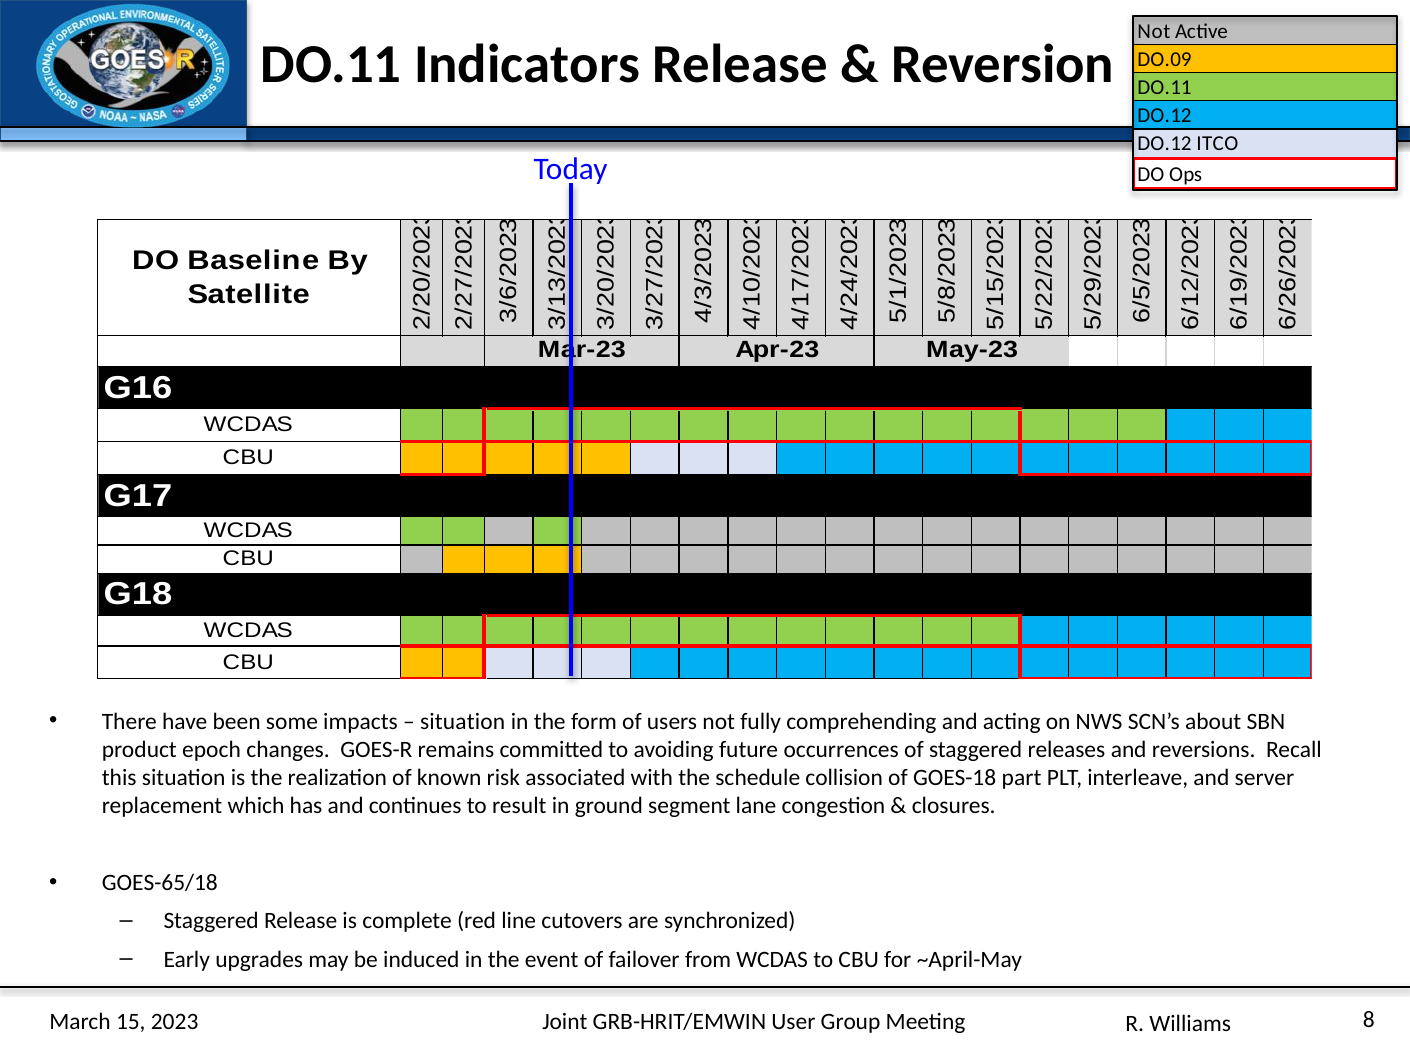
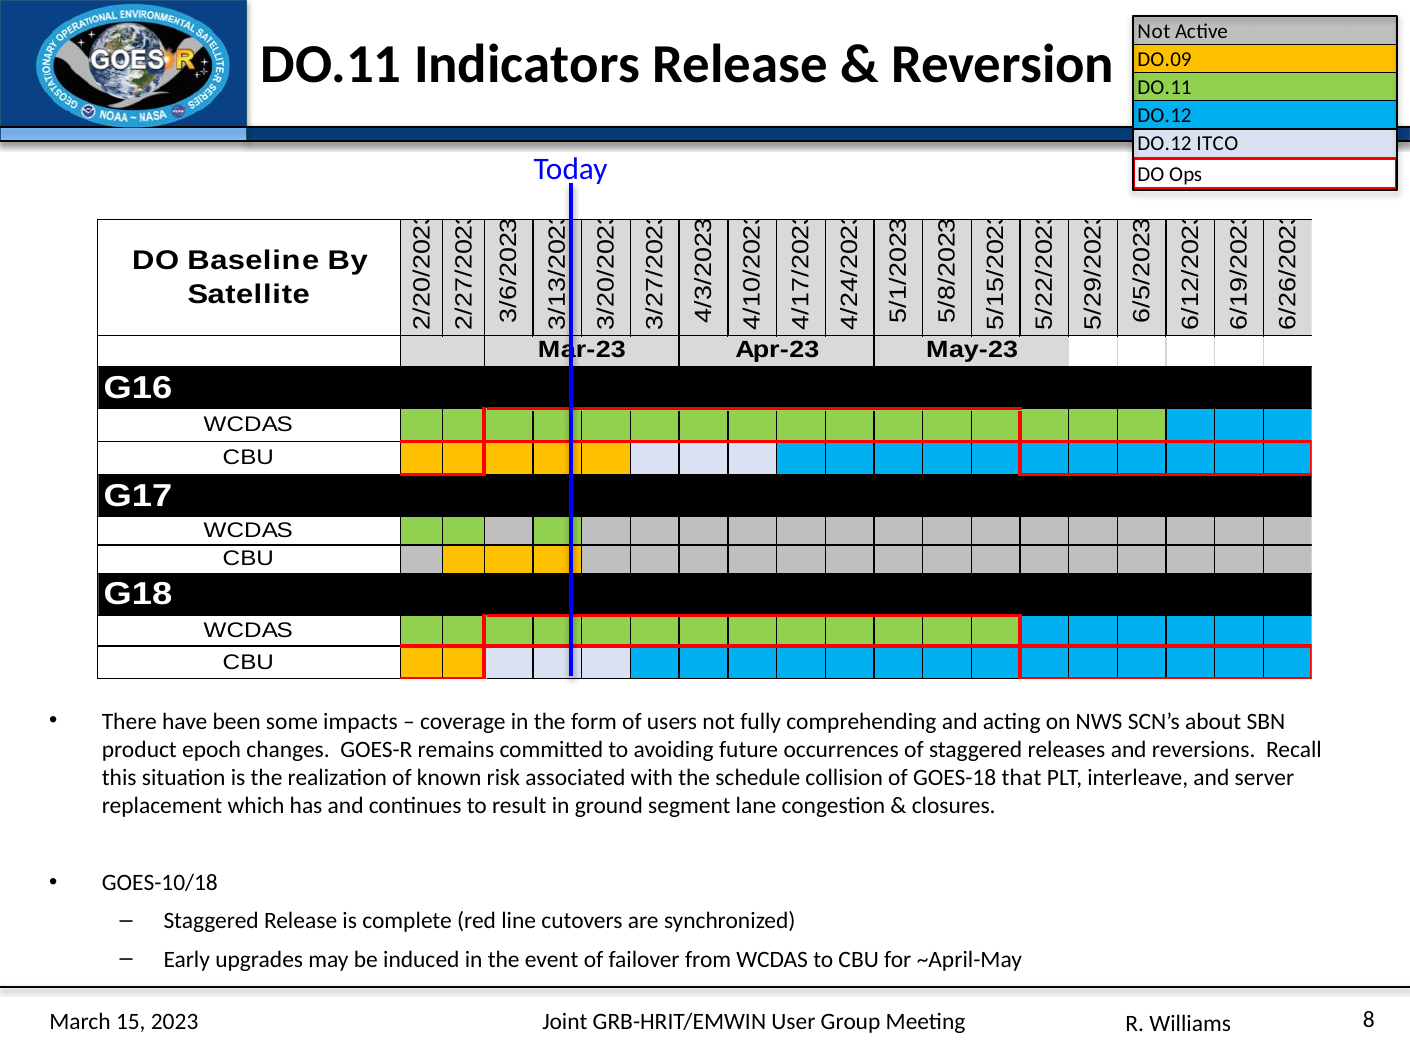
situation at (463, 722): situation -> coverage
part: part -> that
GOES-65/18: GOES-65/18 -> GOES-10/18
